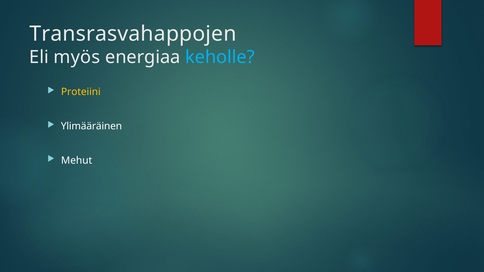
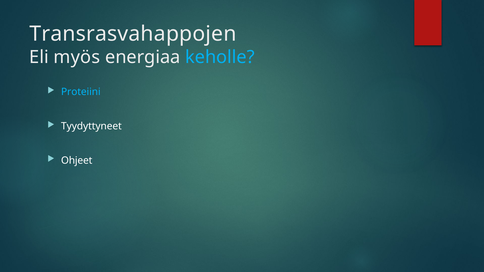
Proteiini colour: yellow -> light blue
Ylimääräinen: Ylimääräinen -> Tyydyttyneet
Mehut: Mehut -> Ohjeet
